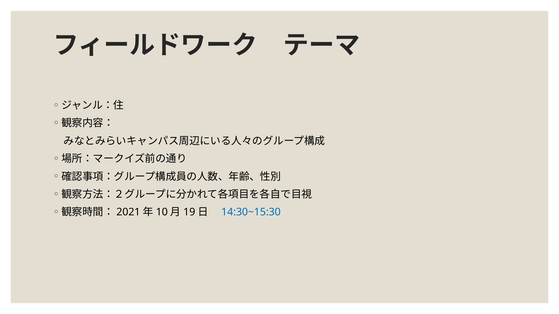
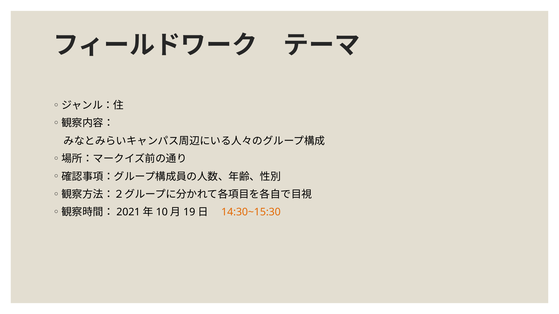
14:30~15:30 colour: blue -> orange
